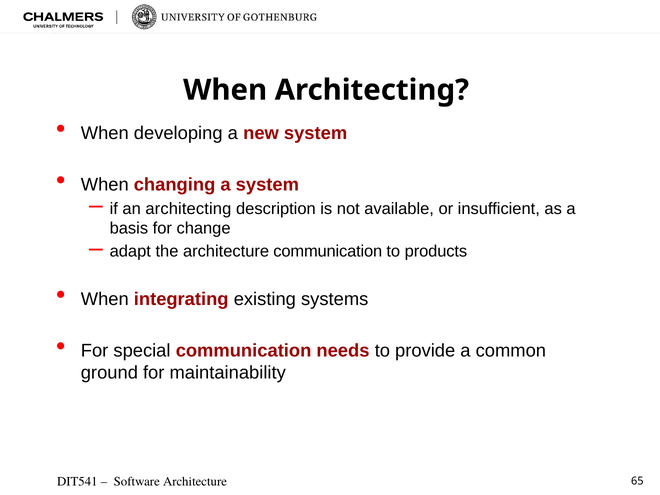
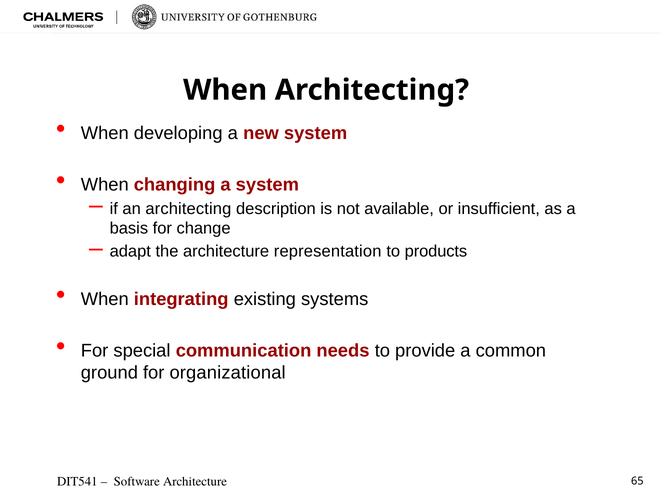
architecture communication: communication -> representation
maintainability: maintainability -> organizational
